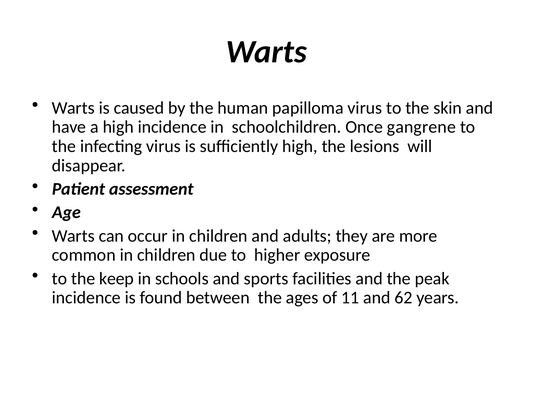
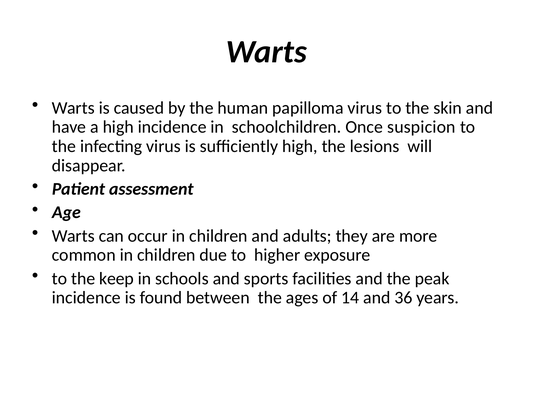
gangrene: gangrene -> suspicion
11: 11 -> 14
62: 62 -> 36
